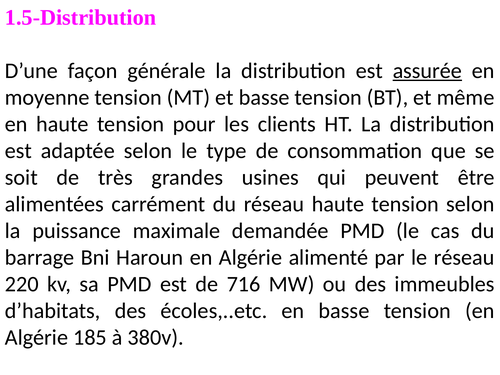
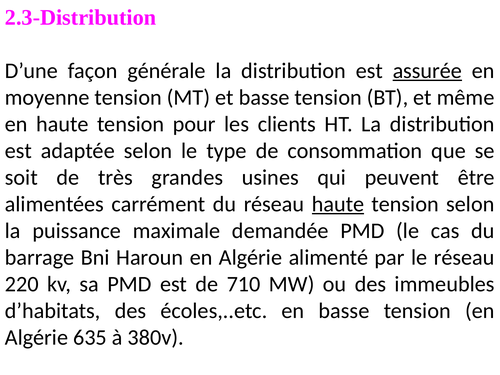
1.5-Distribution: 1.5-Distribution -> 2.3-Distribution
haute at (338, 204) underline: none -> present
716: 716 -> 710
185: 185 -> 635
